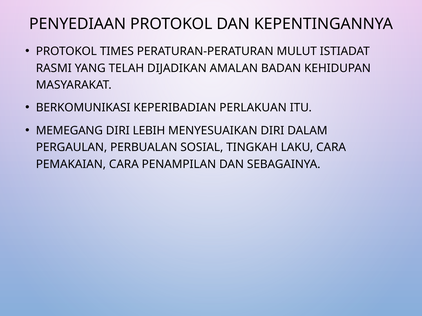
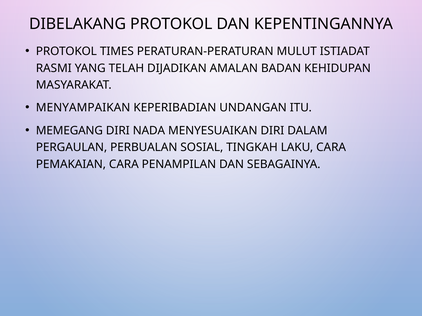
PENYEDIAAN: PENYEDIAAN -> DIBELAKANG
BERKOMUNIKASI: BERKOMUNIKASI -> MENYAMPAIKAN
PERLAKUAN: PERLAKUAN -> UNDANGAN
LEBIH: LEBIH -> NADA
